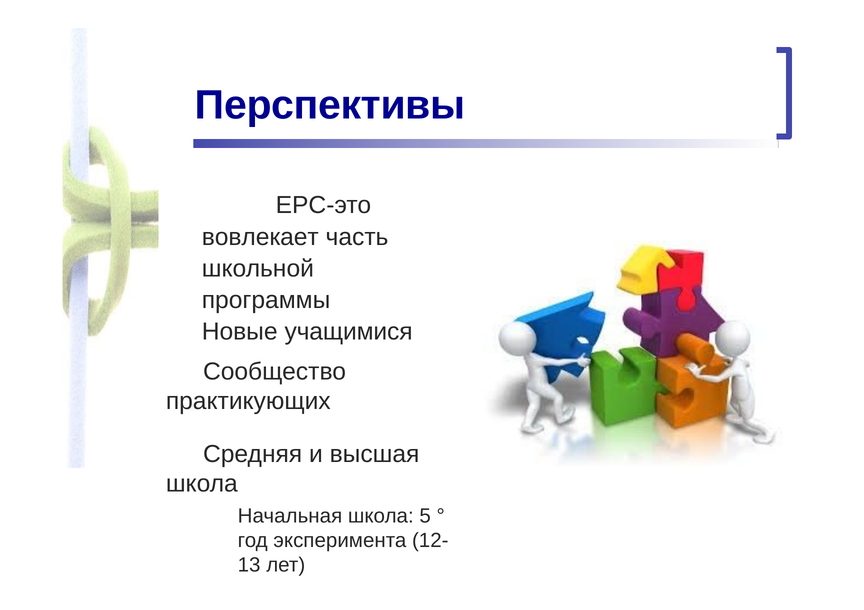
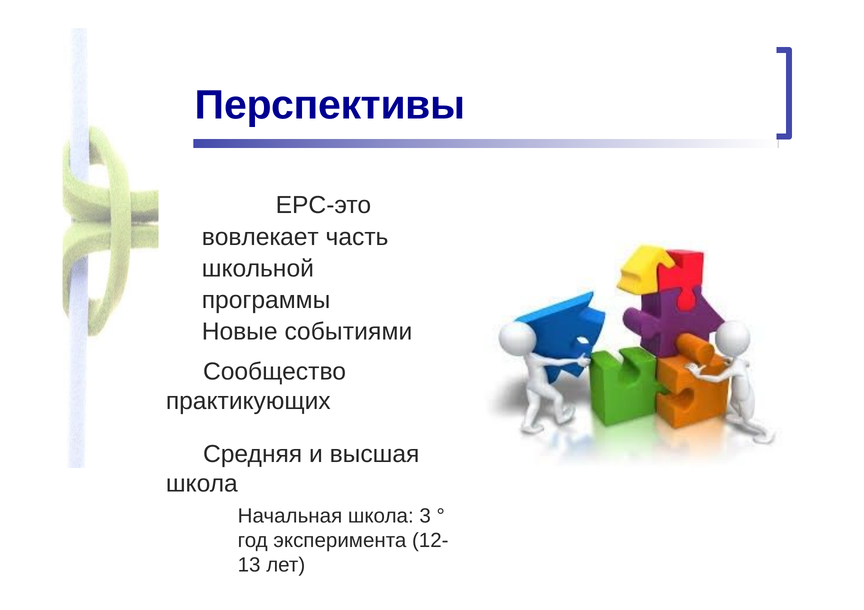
учащимися: учащимися -> событиями
5: 5 -> 3
